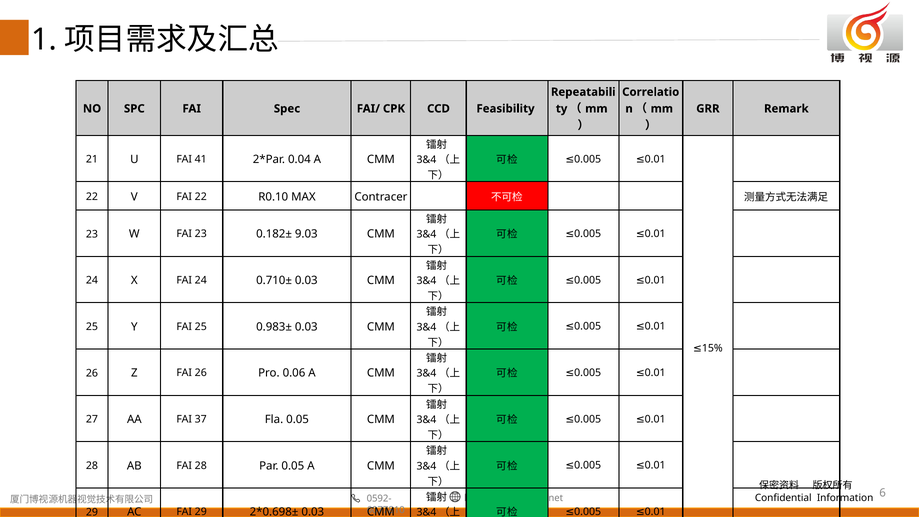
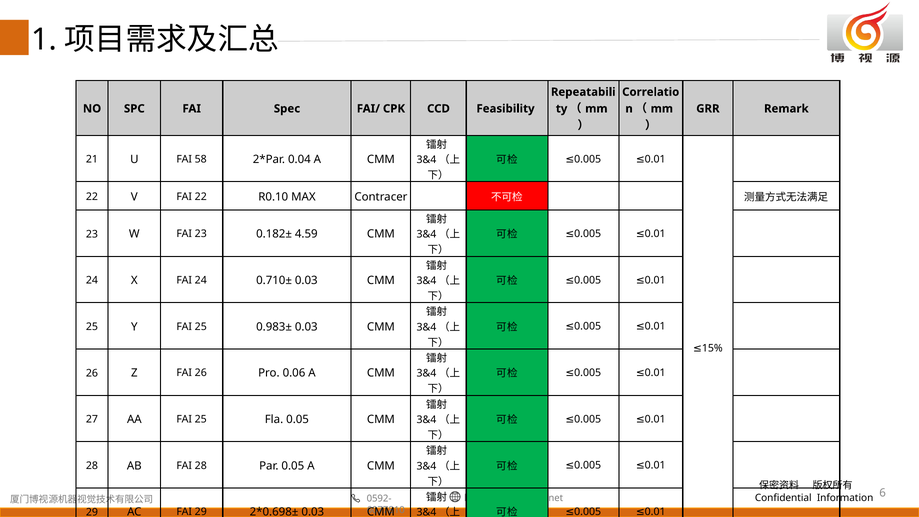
41: 41 -> 58
9.03: 9.03 -> 4.59
AA FAI 37: 37 -> 25
